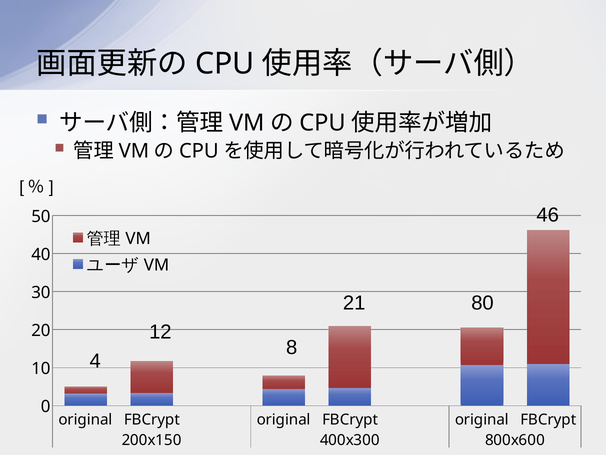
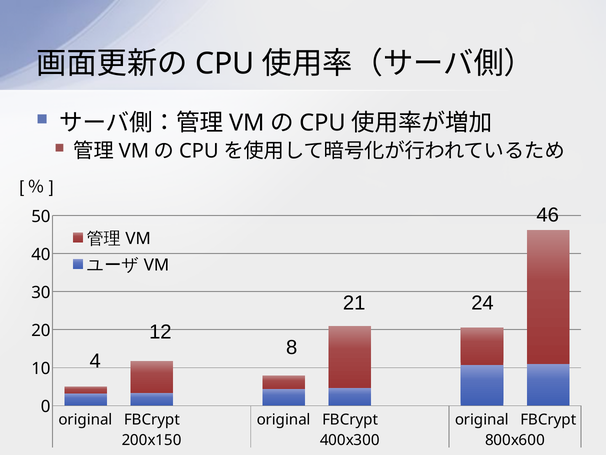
80: 80 -> 24
